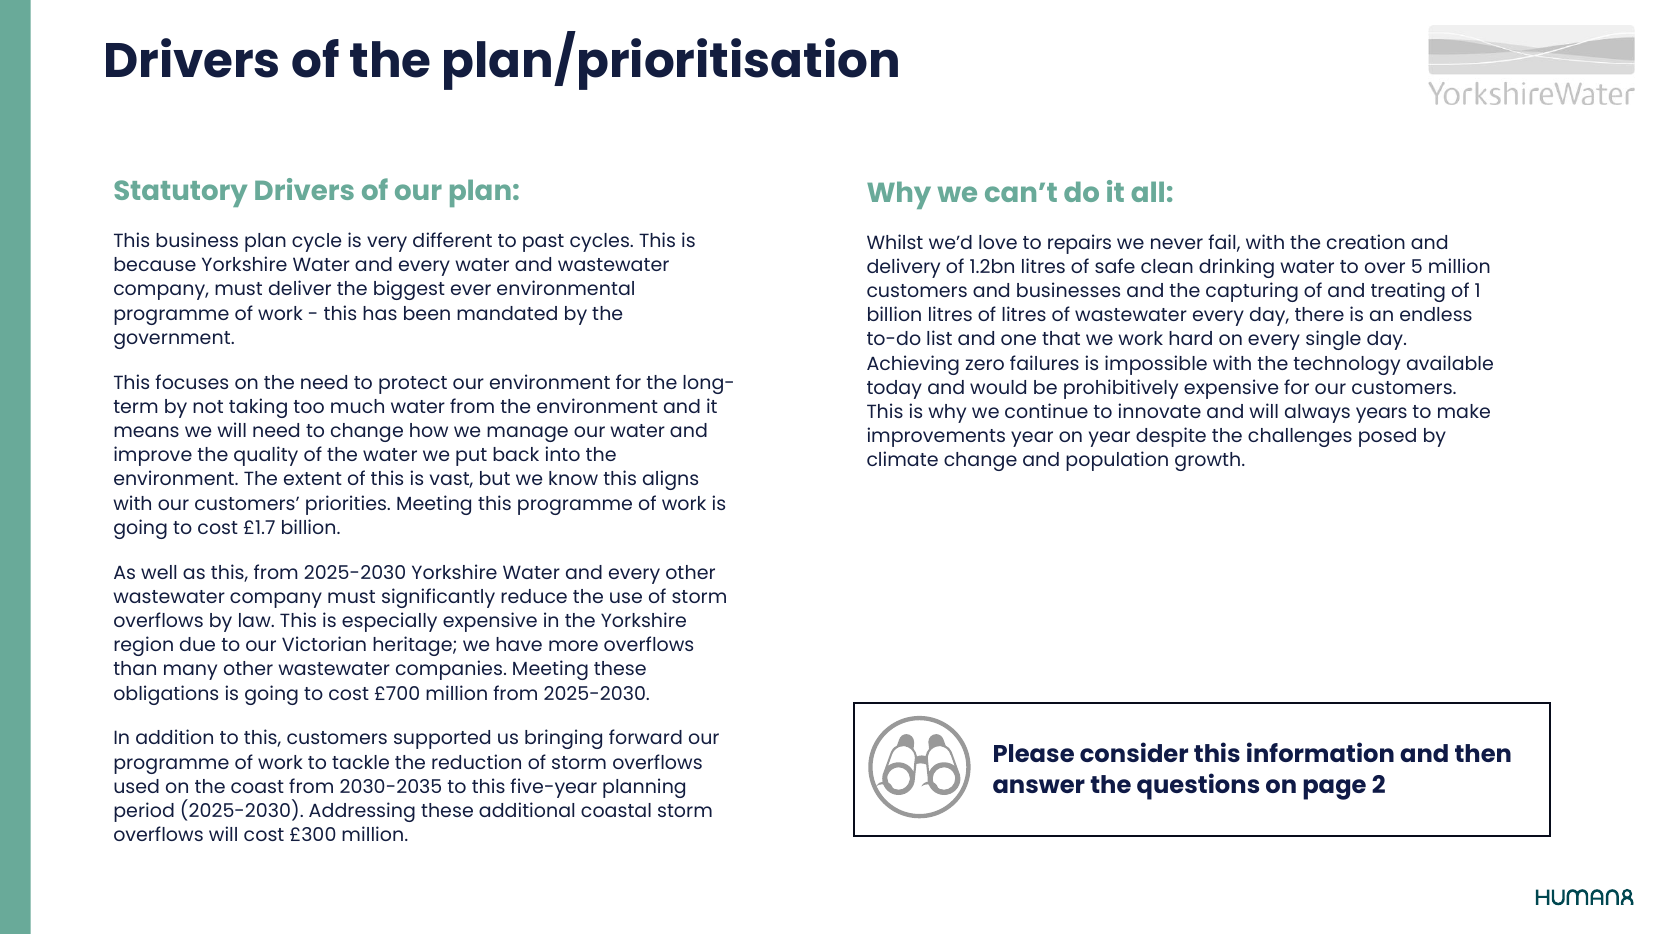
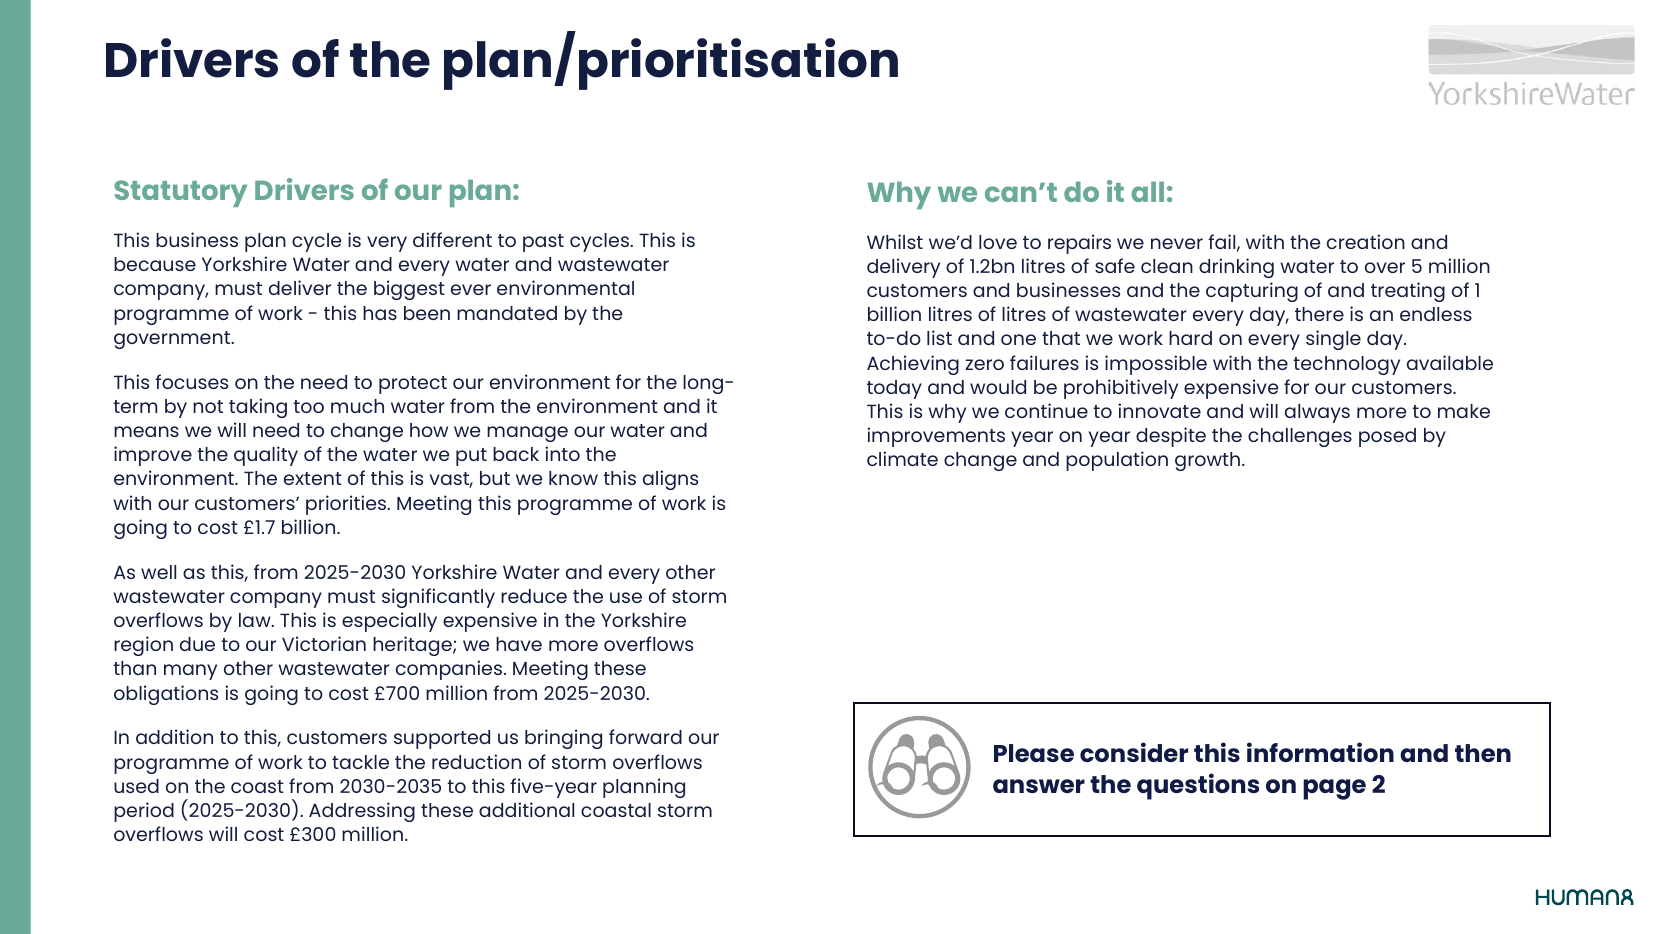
always years: years -> more
